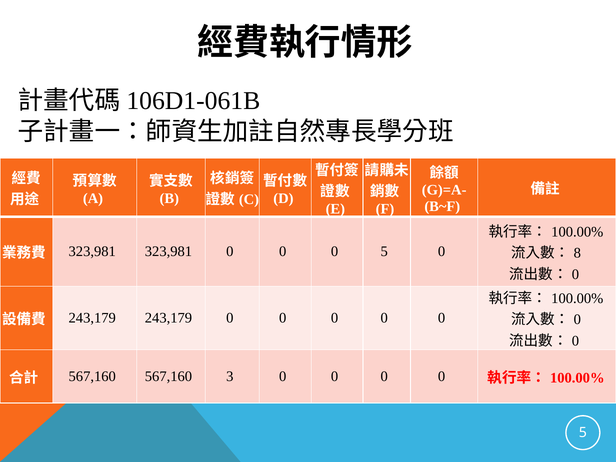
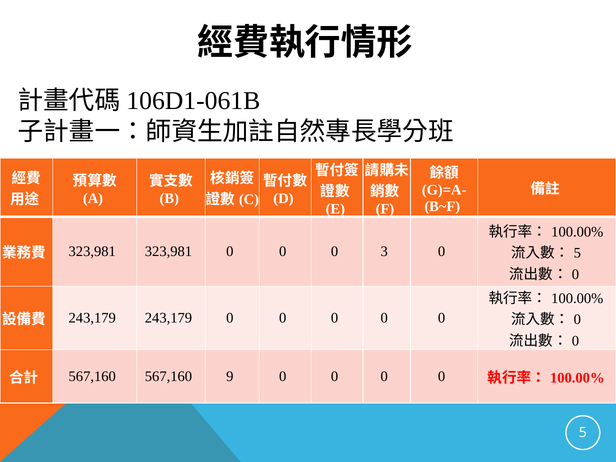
0 5: 5 -> 3
8 at (577, 253): 8 -> 5
3: 3 -> 9
